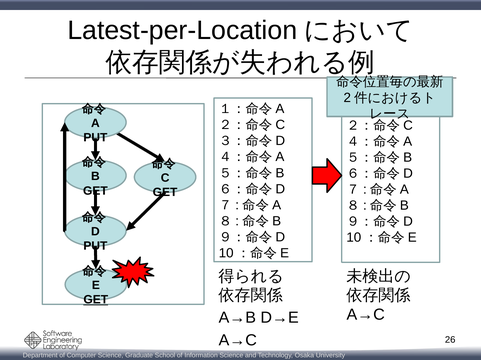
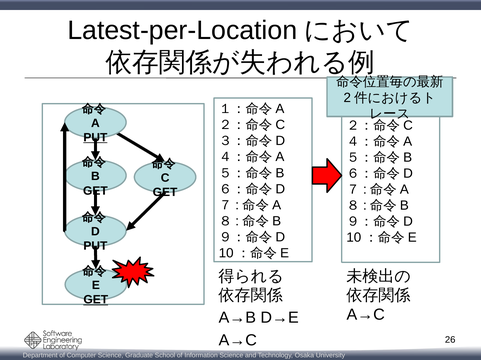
PUT at (95, 138) underline: none -> present
